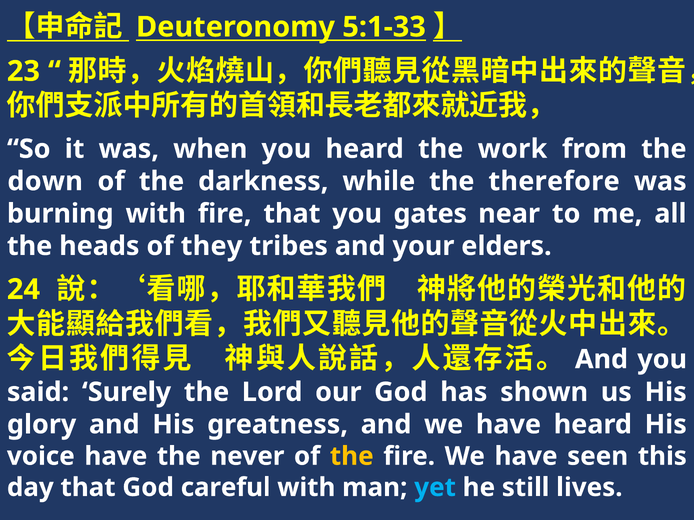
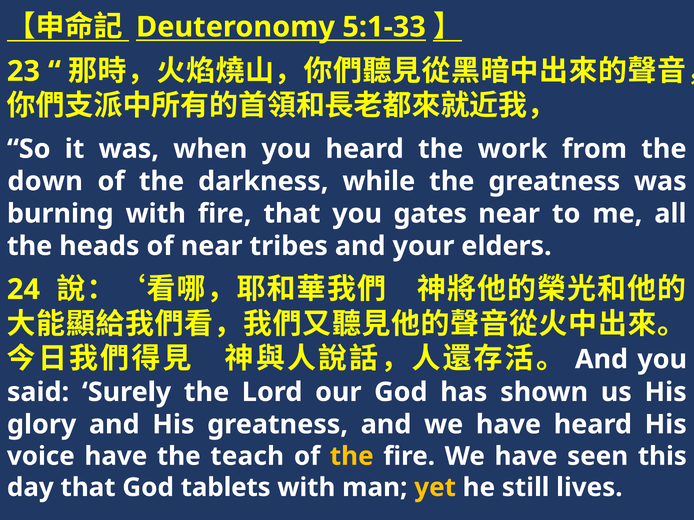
the therefore: therefore -> greatness
of they: they -> near
never: never -> teach
careful: careful -> tablets
yet colour: light blue -> yellow
